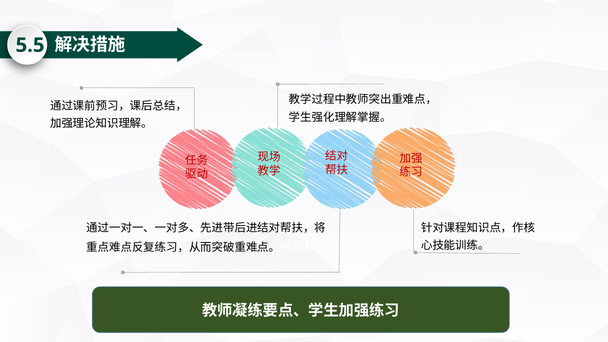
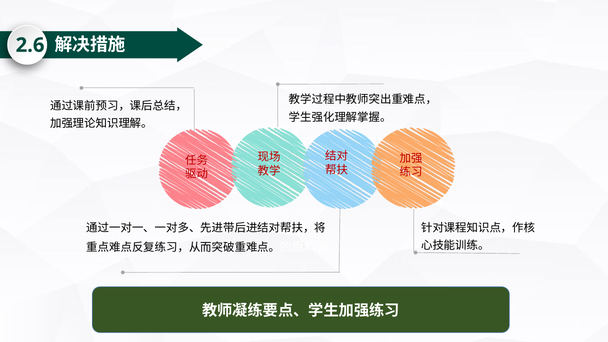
5.5: 5.5 -> 2.6
